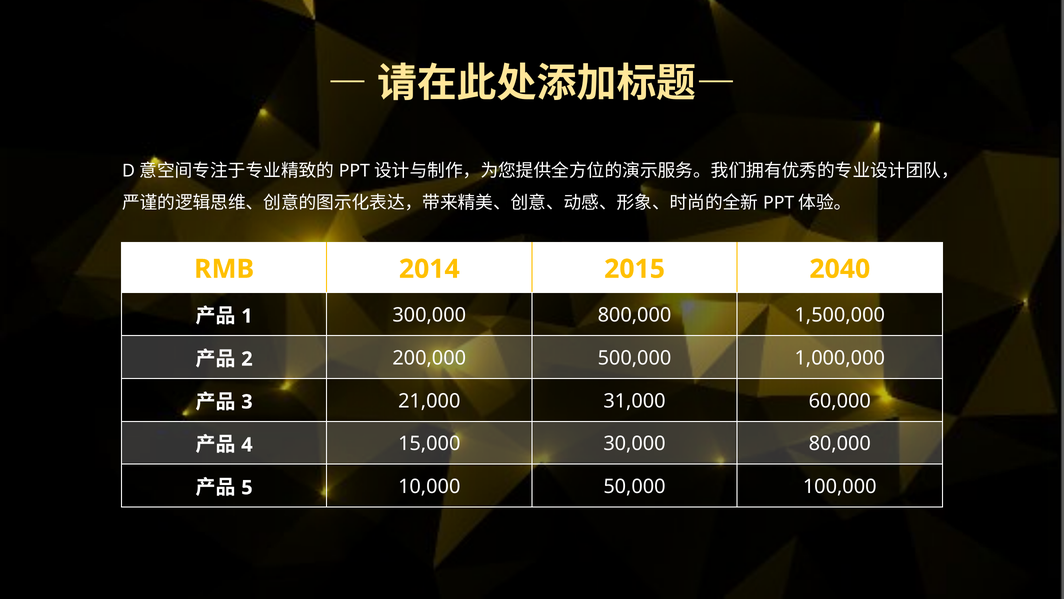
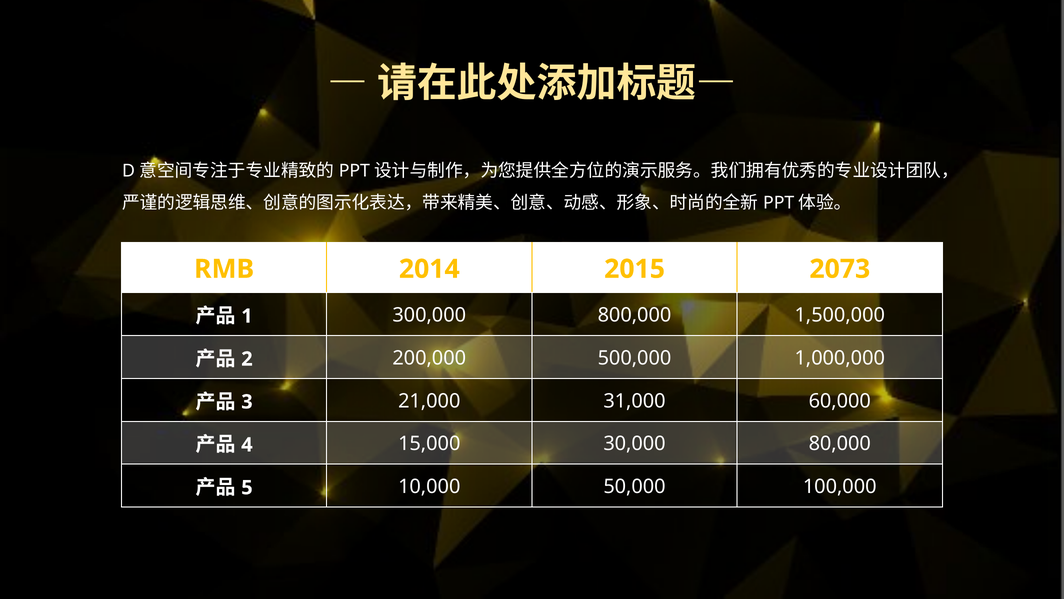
2040: 2040 -> 2073
